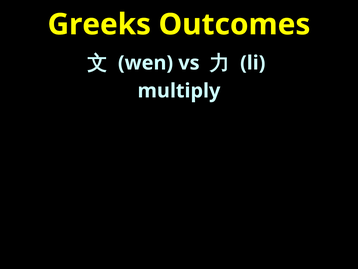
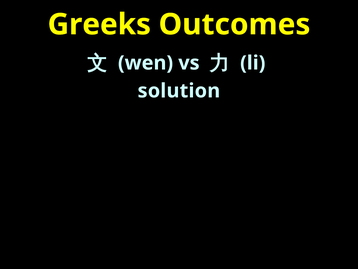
multiply: multiply -> solution
